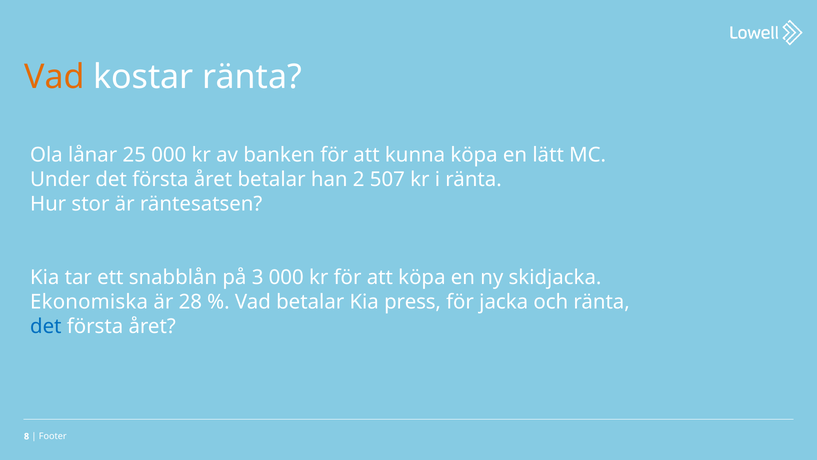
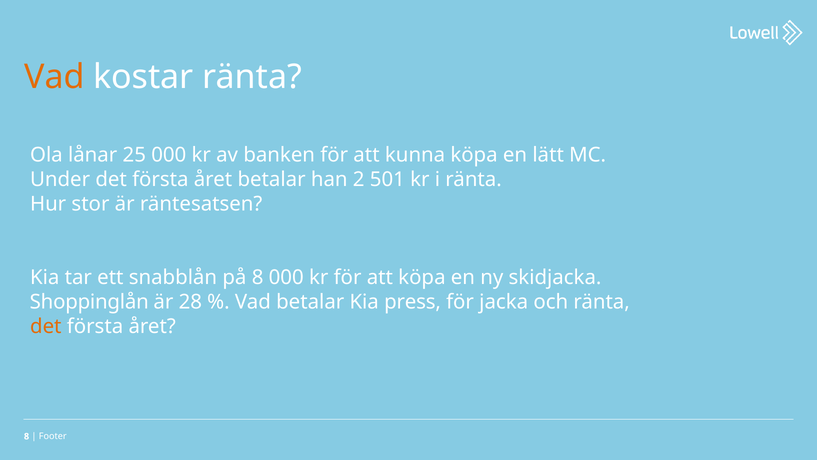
507: 507 -> 501
på 3: 3 -> 8
Ekonomiska: Ekonomiska -> Shoppinglån
det at (46, 326) colour: blue -> orange
